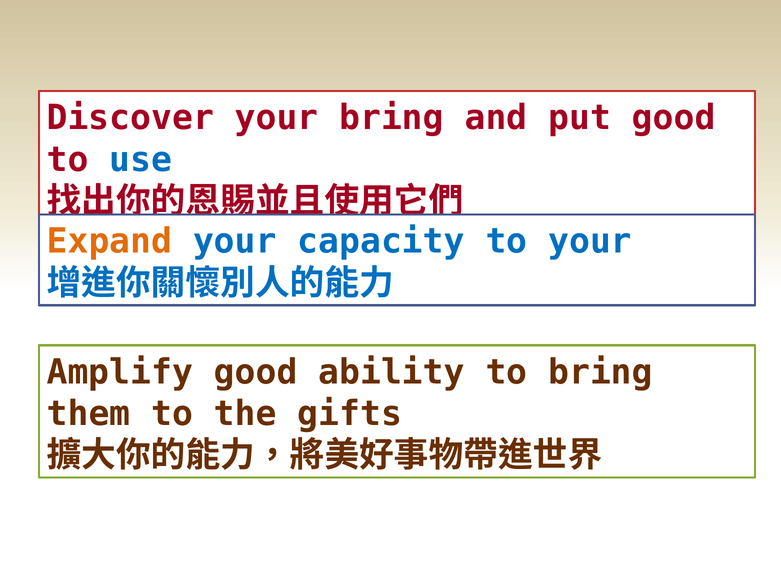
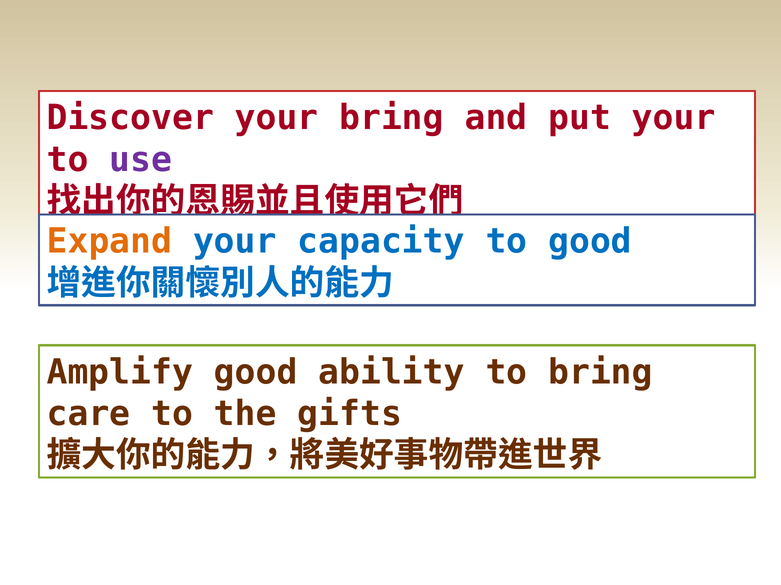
put good: good -> your
use colour: blue -> purple
to your: your -> good
them: them -> care
